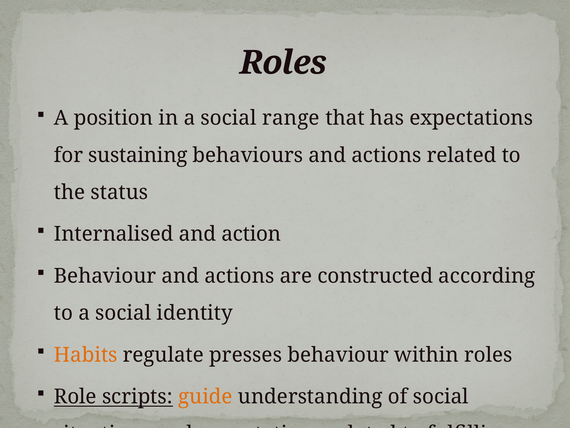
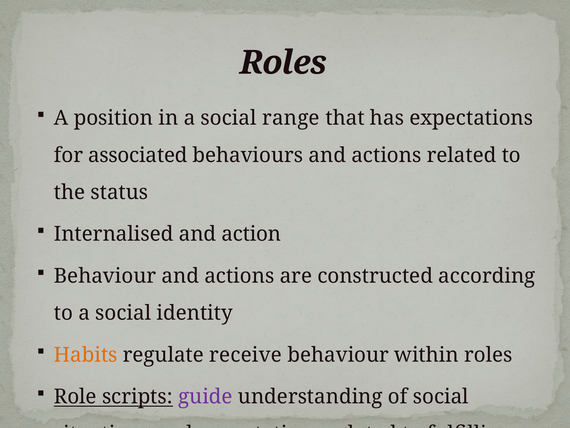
sustaining: sustaining -> associated
presses: presses -> receive
guide colour: orange -> purple
